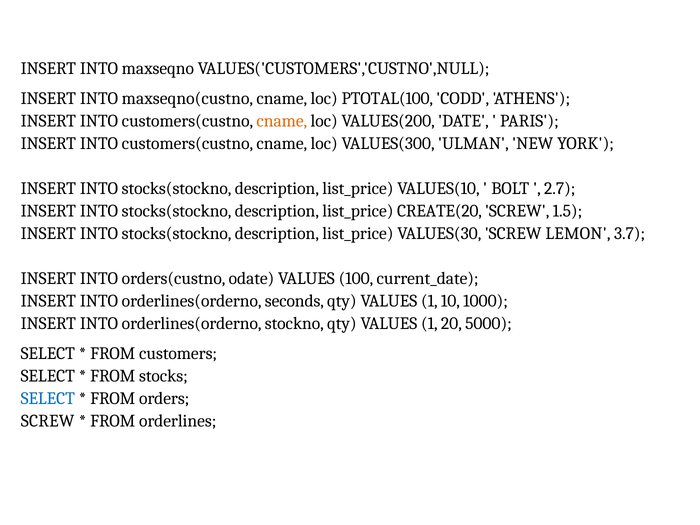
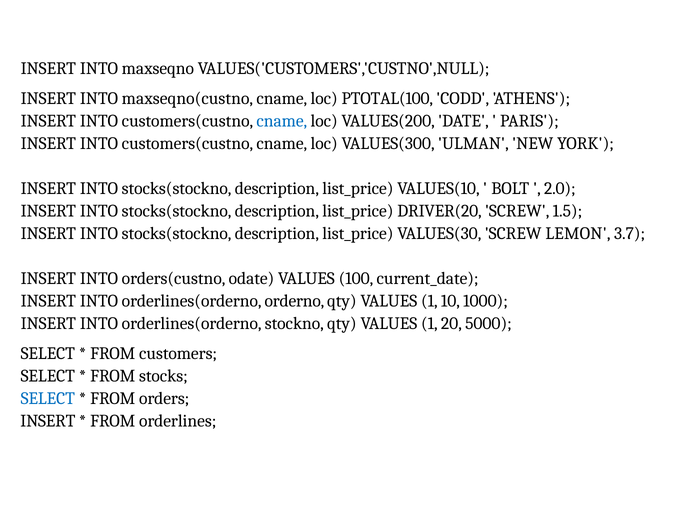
cname at (282, 121) colour: orange -> blue
2.7: 2.7 -> 2.0
CREATE(20: CREATE(20 -> DRIVER(20
seconds: seconds -> orderno
SCREW at (48, 421): SCREW -> INSERT
